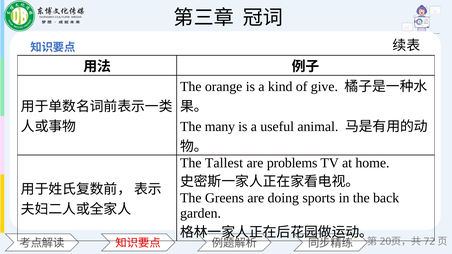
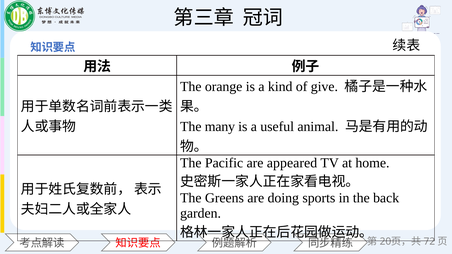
Tallest: Tallest -> Pacific
problems: problems -> appeared
